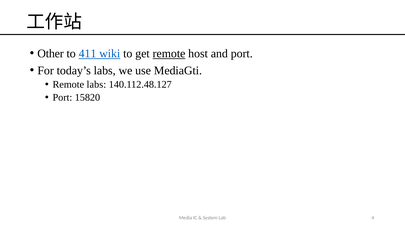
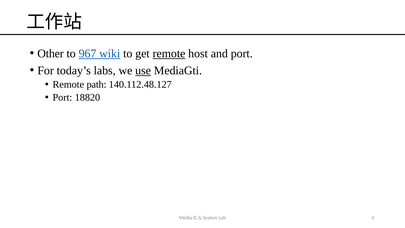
411: 411 -> 967
use underline: none -> present
Remote labs: labs -> path
15820: 15820 -> 18820
